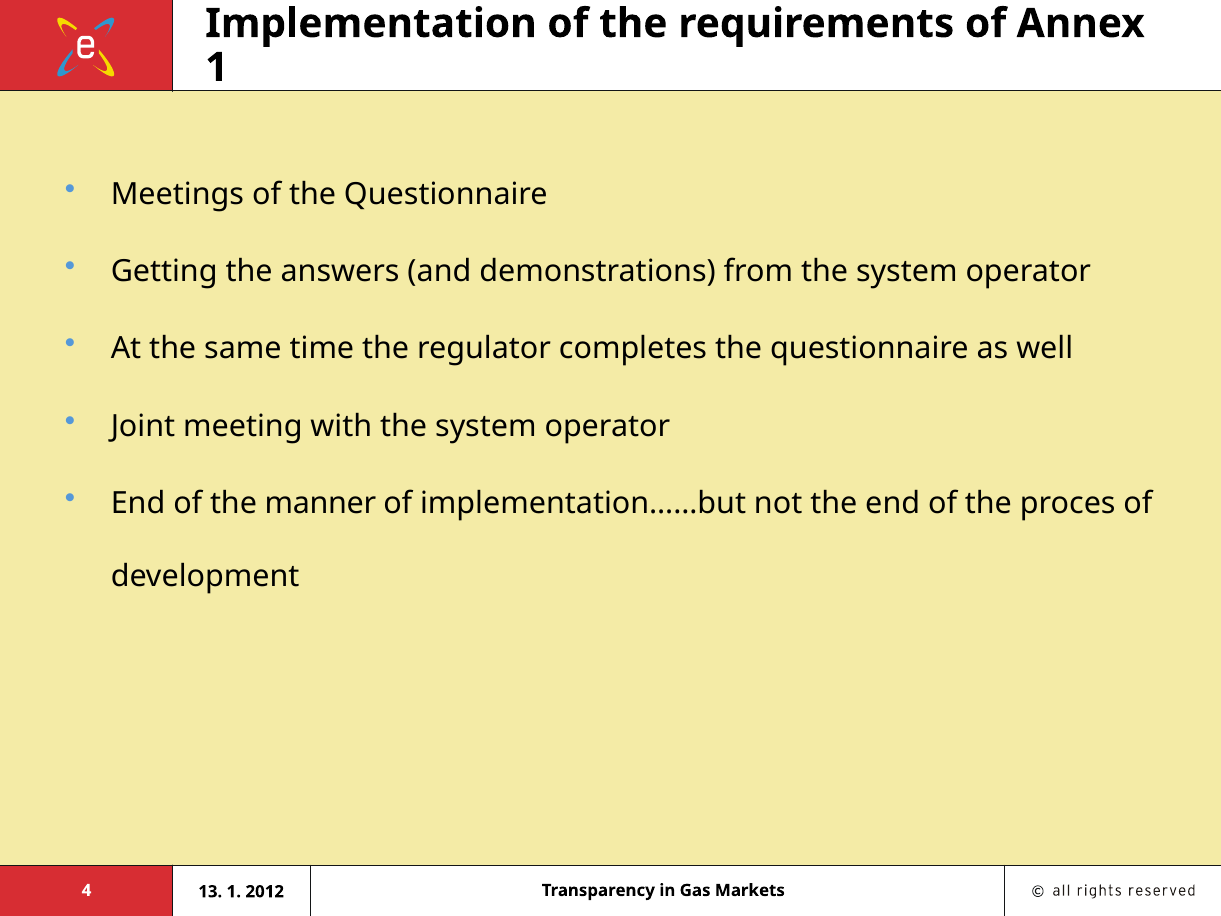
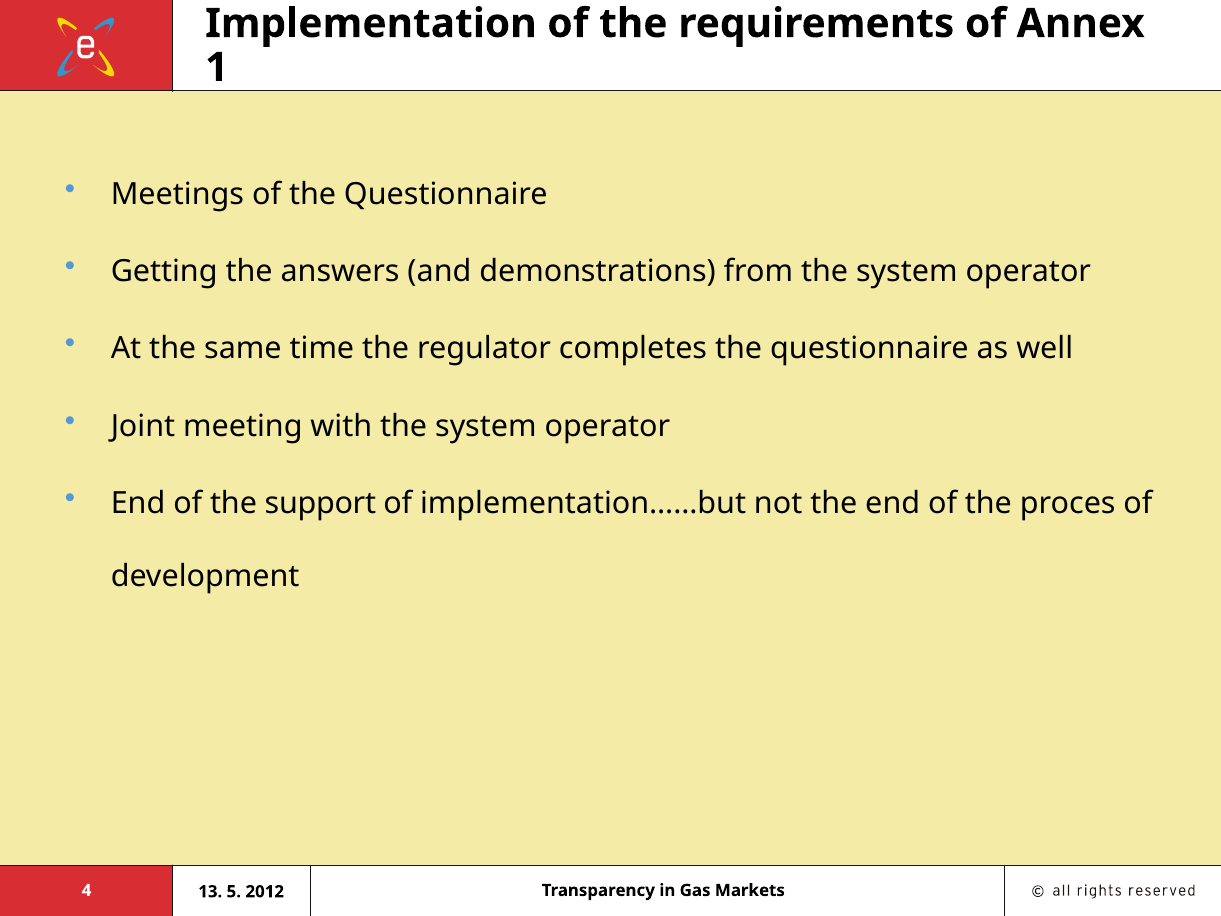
manner: manner -> support
13 1: 1 -> 5
